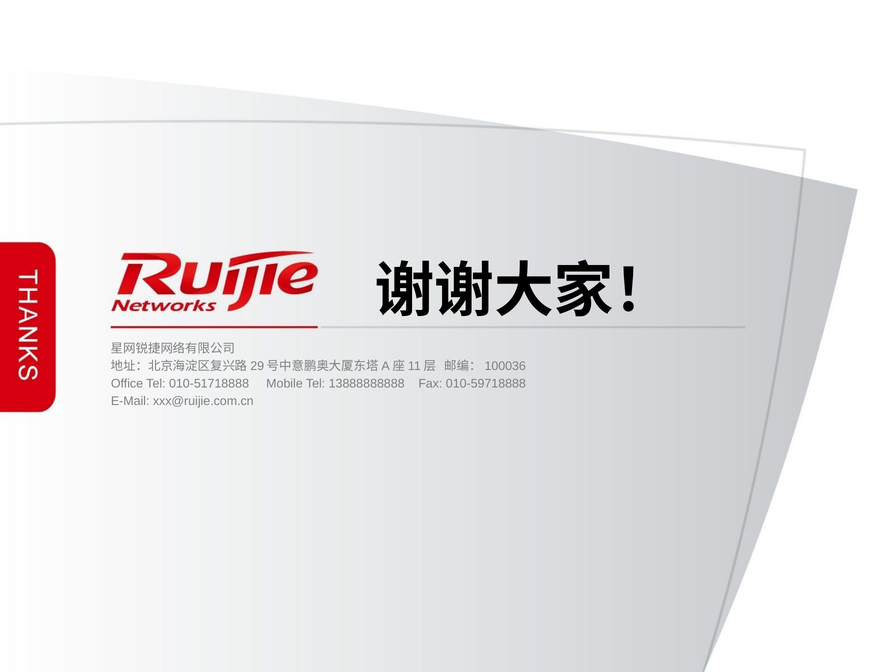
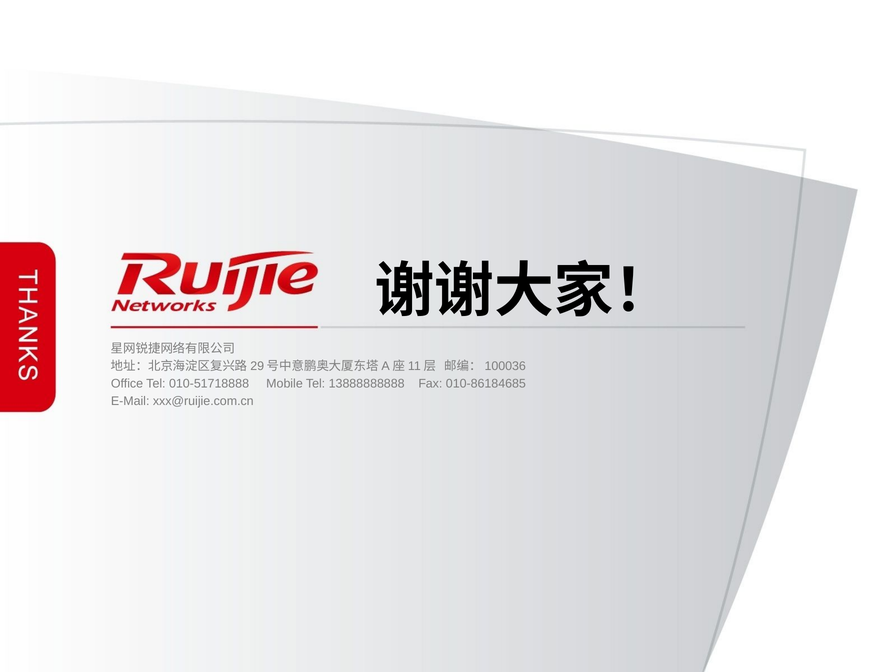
010-59718888: 010-59718888 -> 010-86184685
